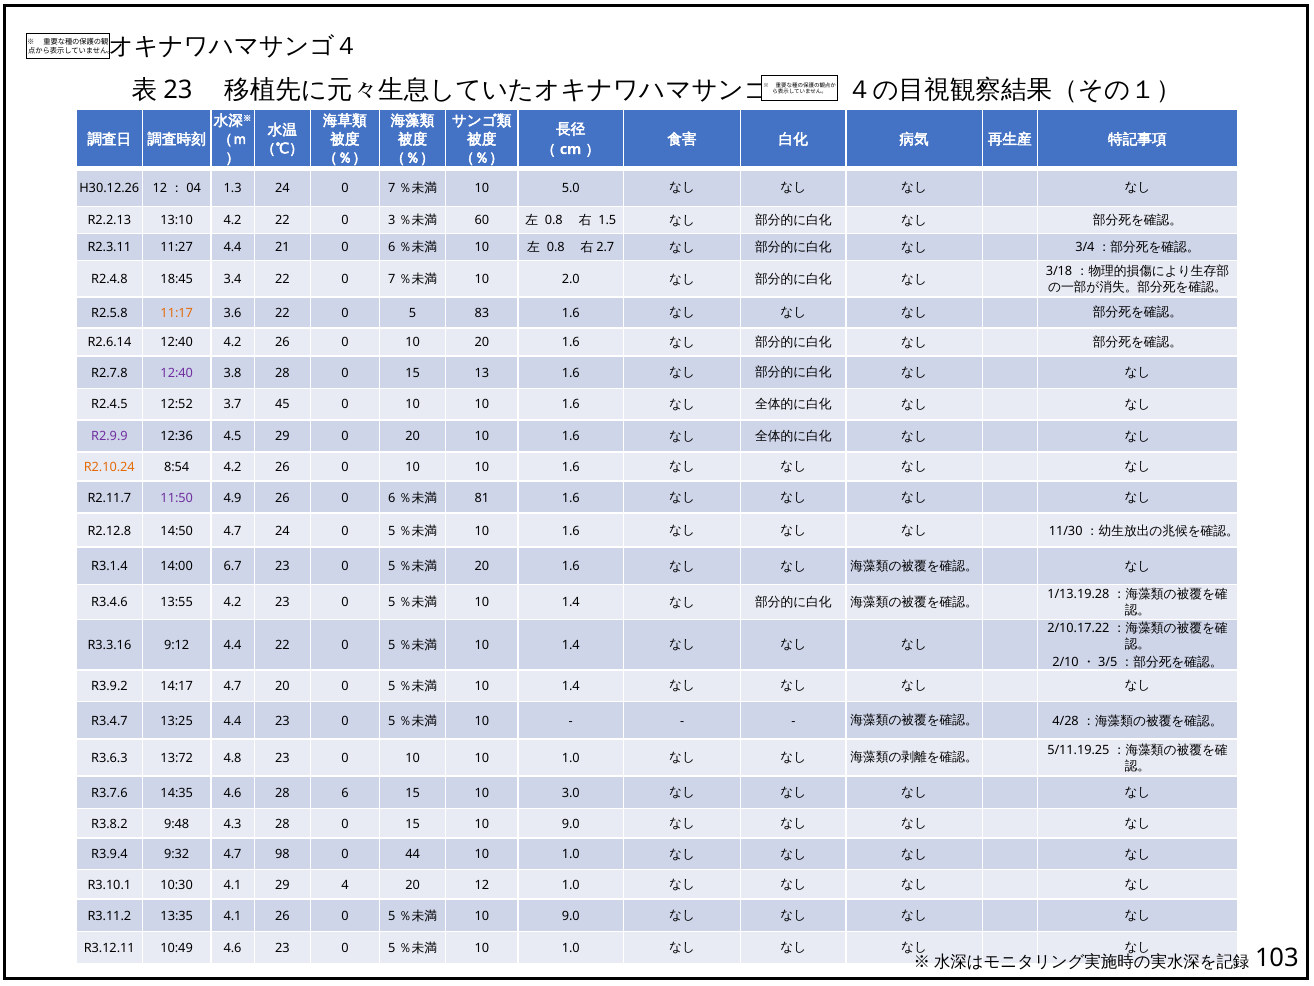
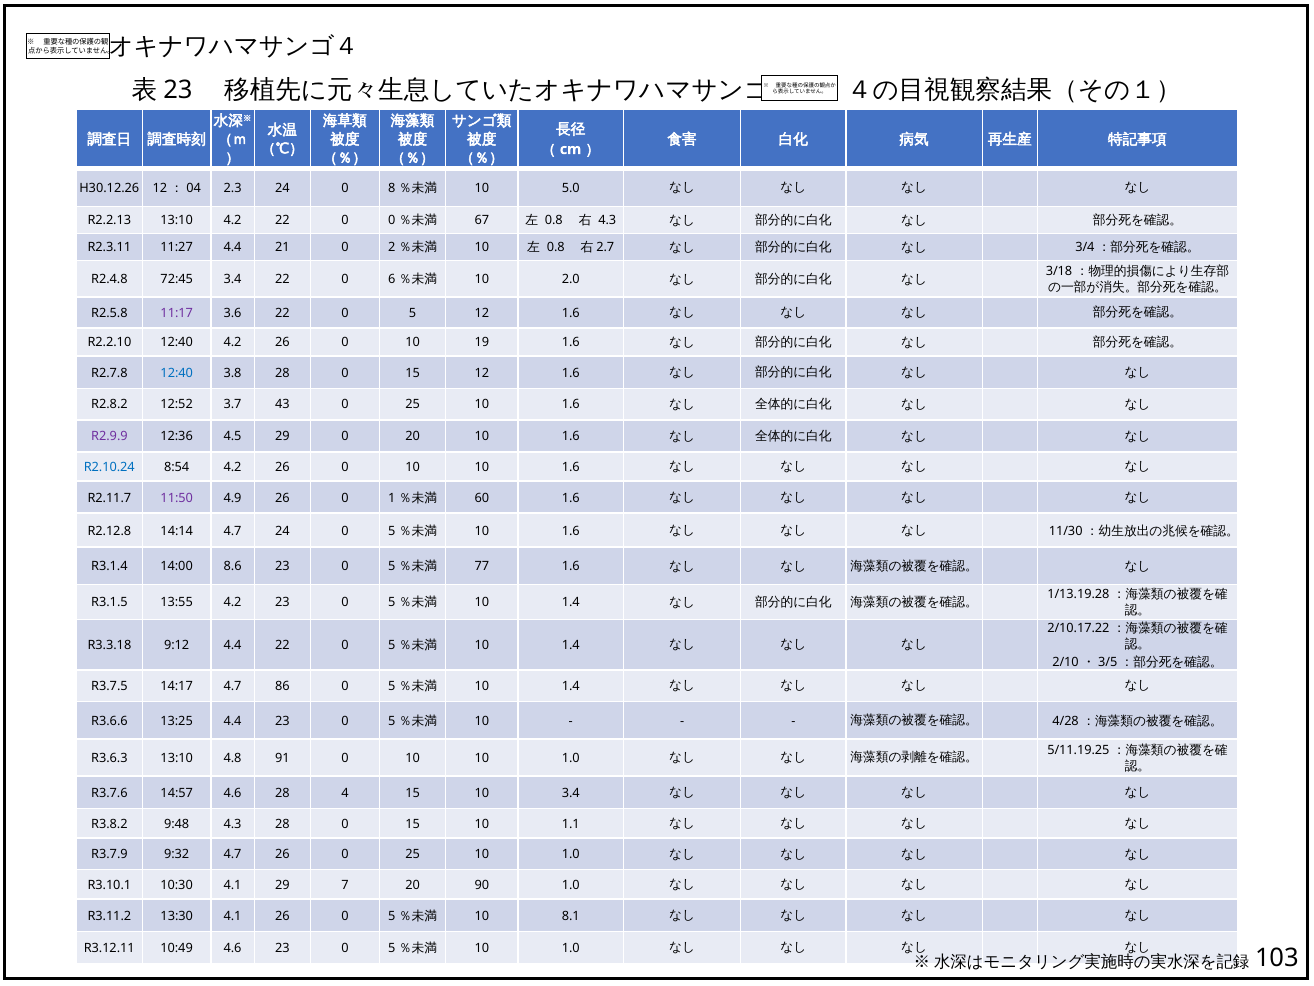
1.3: 1.3 -> 2.3
24 0 7: 7 -> 8
0 3: 3 -> 0
60: 60 -> 67
1.5 at (607, 221): 1.5 -> 4.3
21 0 6: 6 -> 2
18:45: 18:45 -> 72:45
22 0 7: 7 -> 6
11:17 colour: orange -> purple
5 83: 83 -> 12
R2.6.14: R2.6.14 -> R2.2.10
10 20: 20 -> 19
12:40 at (177, 373) colour: purple -> blue
15 13: 13 -> 12
R2.4.5: R2.4.5 -> R2.8.2
45: 45 -> 43
10 at (413, 405): 10 -> 25
R2.10.24 colour: orange -> blue
26 0 6: 6 -> 1
81: 81 -> 60
14:50: 14:50 -> 14:14
6.7: 6.7 -> 8.6
20 at (482, 566): 20 -> 77
R3.4.6: R3.4.6 -> R3.1.5
R3.3.16: R3.3.16 -> R3.3.18
R3.9.2: R3.9.2 -> R3.7.5
4.7 20: 20 -> 86
R3.4.7: R3.4.7 -> R3.6.6
R3.6.3 13:72: 13:72 -> 13:10
4.8 23: 23 -> 91
14:35: 14:35 -> 14:57
28 6: 6 -> 4
10 3.0: 3.0 -> 3.4
15 10 9.0: 9.0 -> 1.1
R3.9.4: R3.9.4 -> R3.7.9
4.7 98: 98 -> 26
44 at (413, 854): 44 -> 25
4: 4 -> 7
20 12: 12 -> 90
13:35: 13:35 -> 13:30
9.0 at (571, 915): 9.0 -> 8.1
